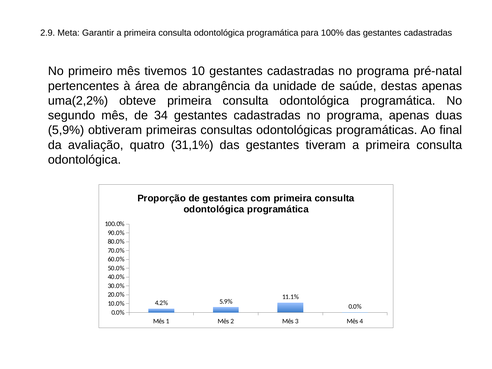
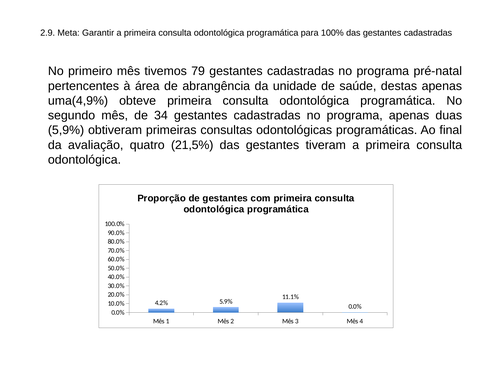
10: 10 -> 79
uma(2,2%: uma(2,2% -> uma(4,9%
31,1%: 31,1% -> 21,5%
